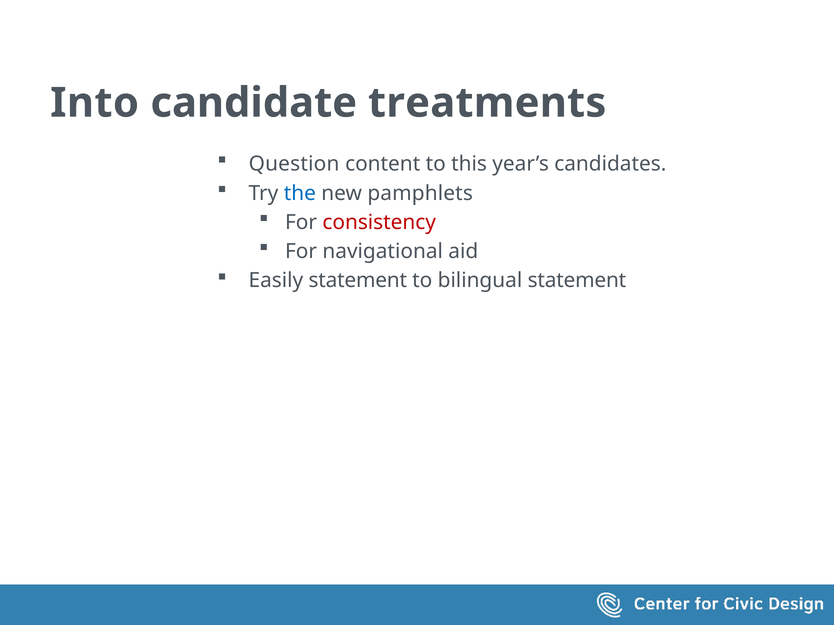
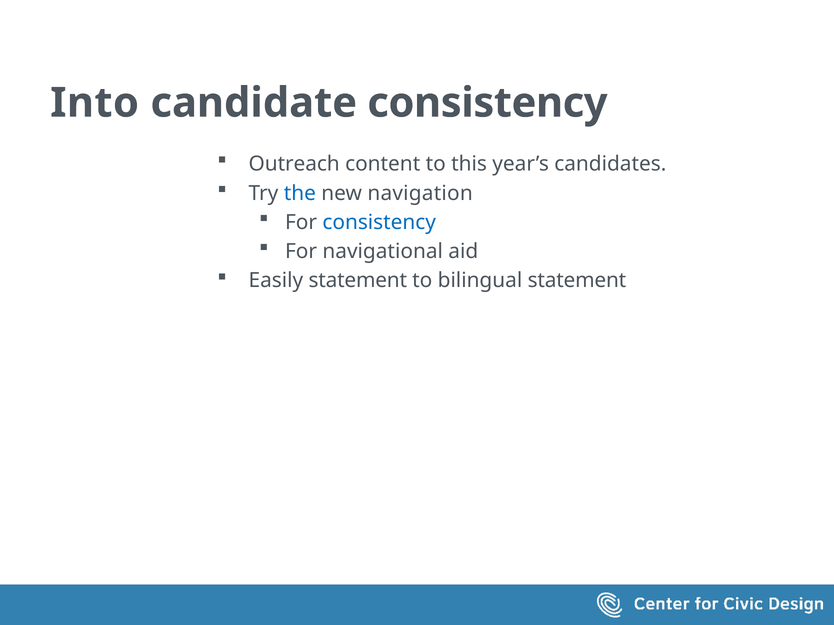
candidate treatments: treatments -> consistency
Question: Question -> Outreach
pamphlets: pamphlets -> navigation
consistency at (379, 222) colour: red -> blue
